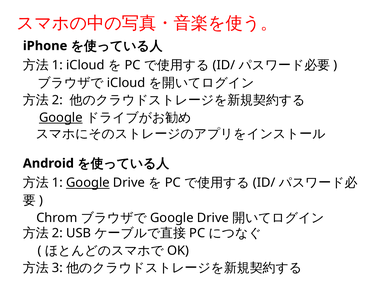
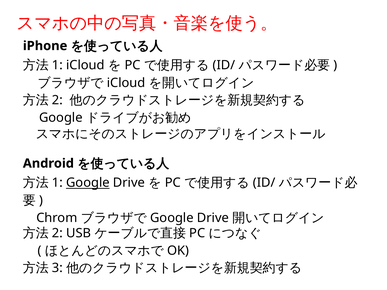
Google at (61, 118) underline: present -> none
